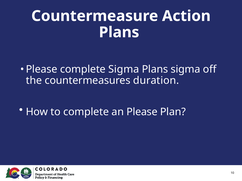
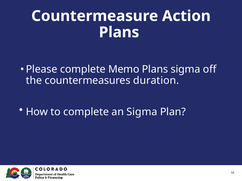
complete Sigma: Sigma -> Memo
an Please: Please -> Sigma
